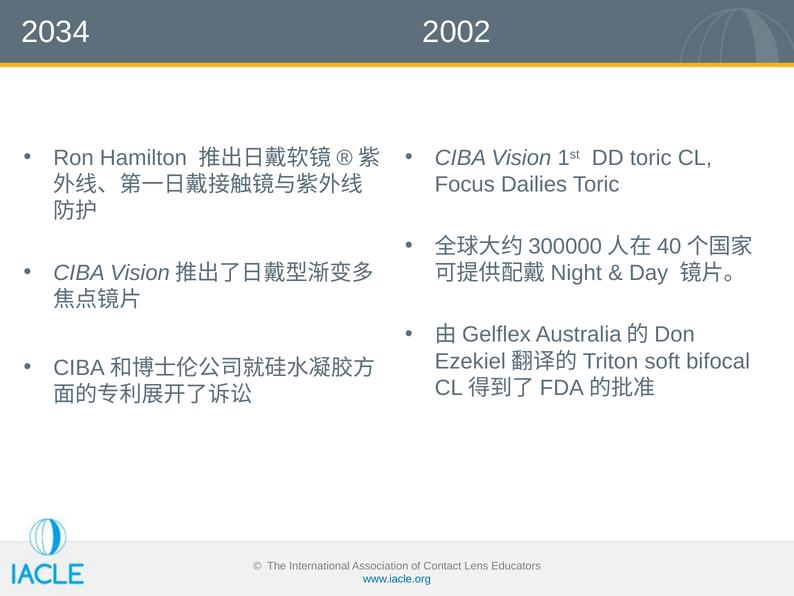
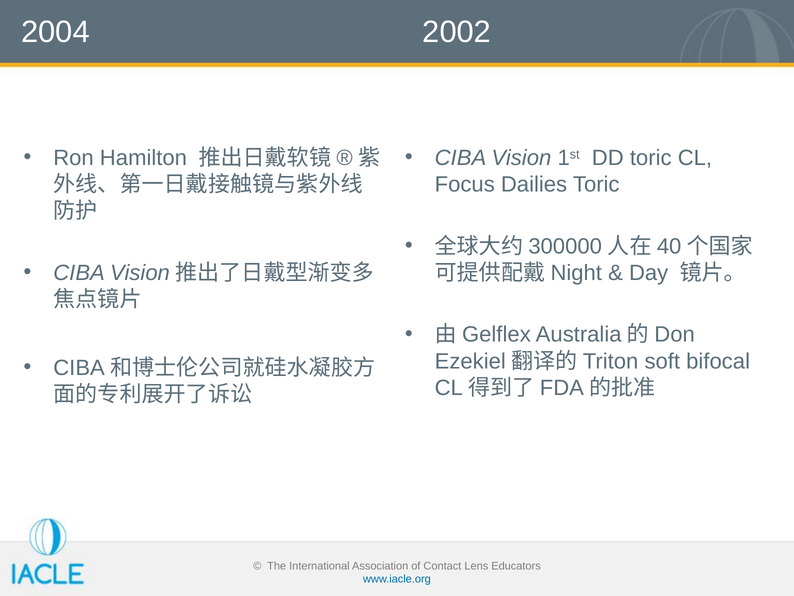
2034: 2034 -> 2004
